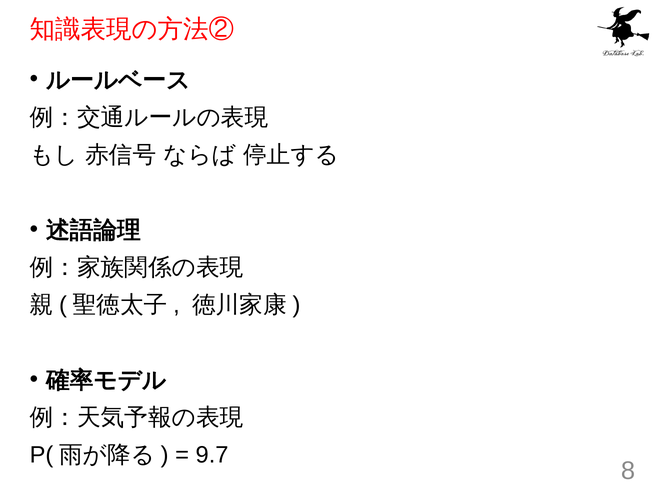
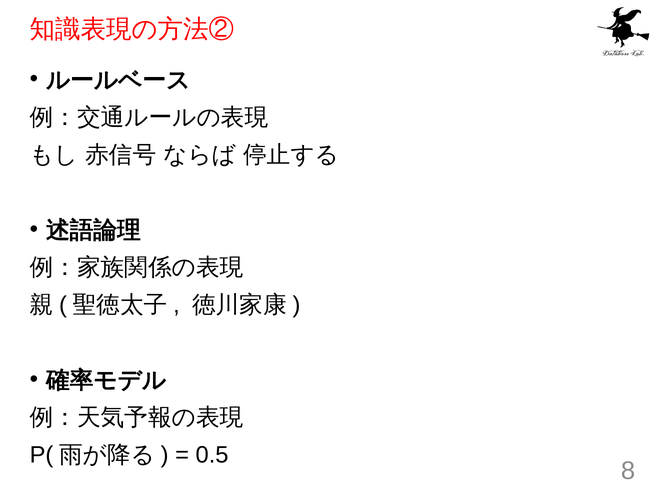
9.7: 9.7 -> 0.5
